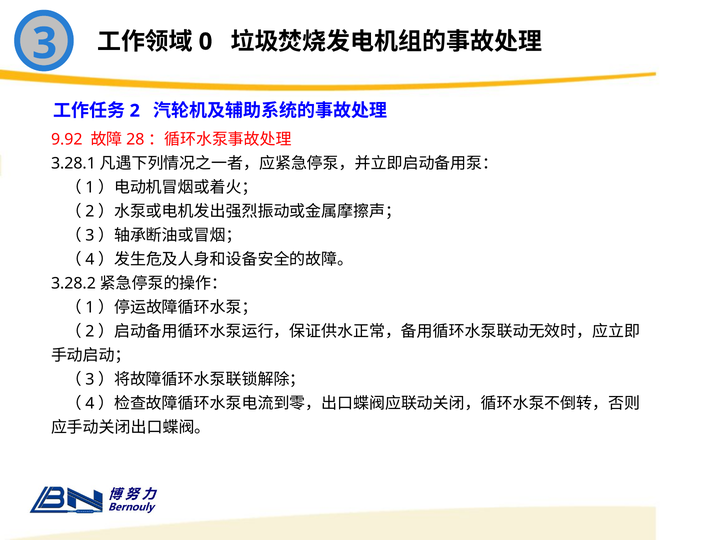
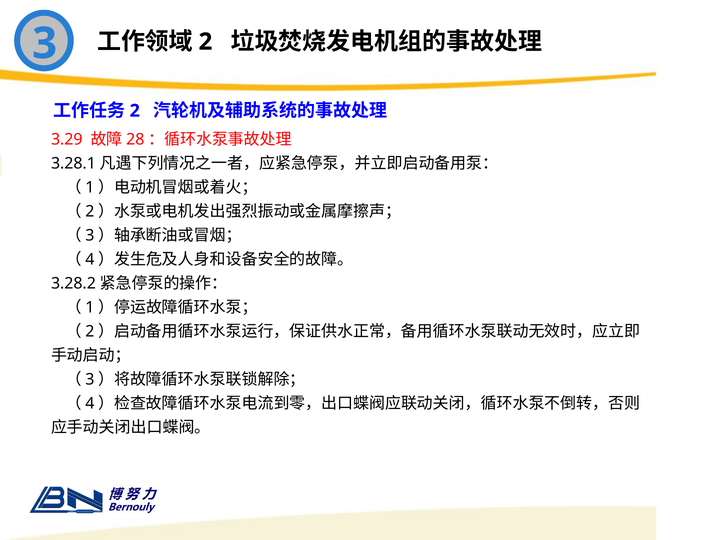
0 at (206, 42): 0 -> 2
9.92: 9.92 -> 3.29
